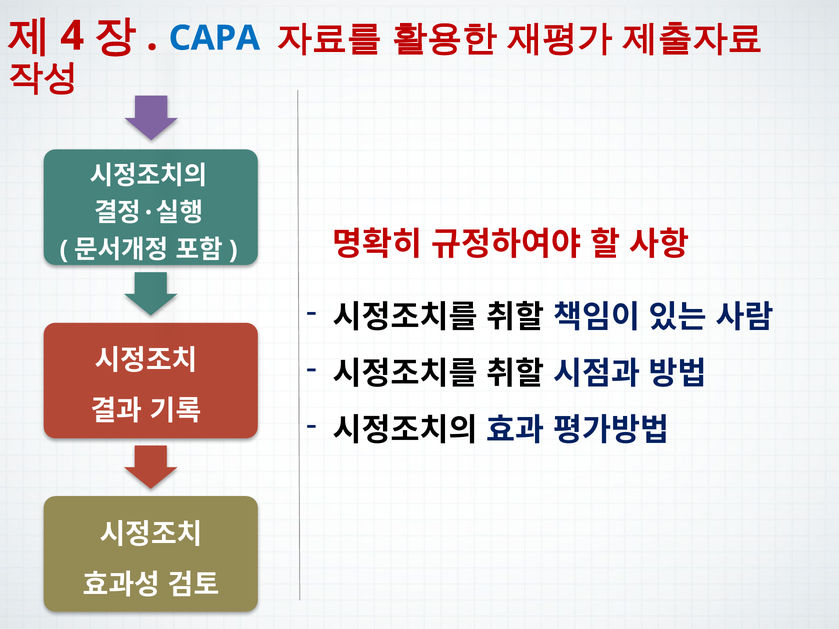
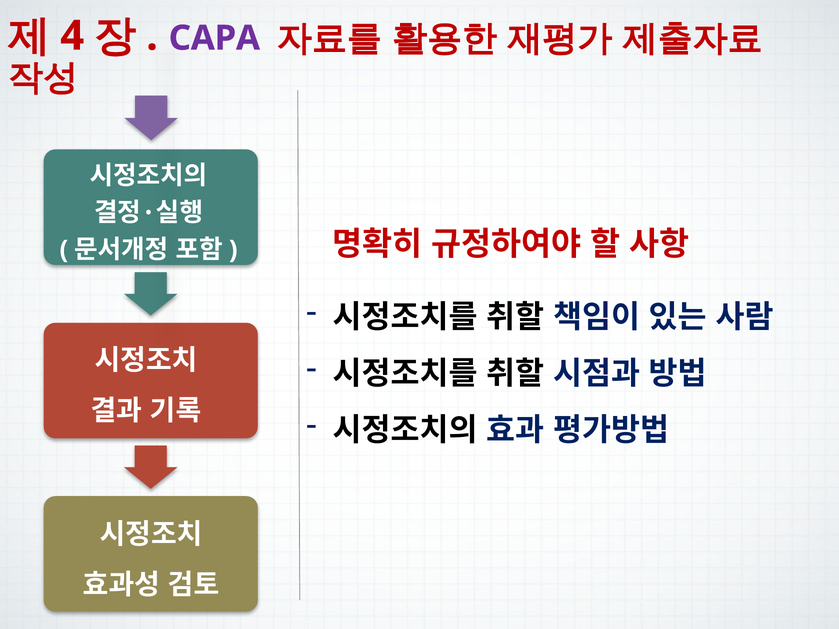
CAPA colour: blue -> purple
